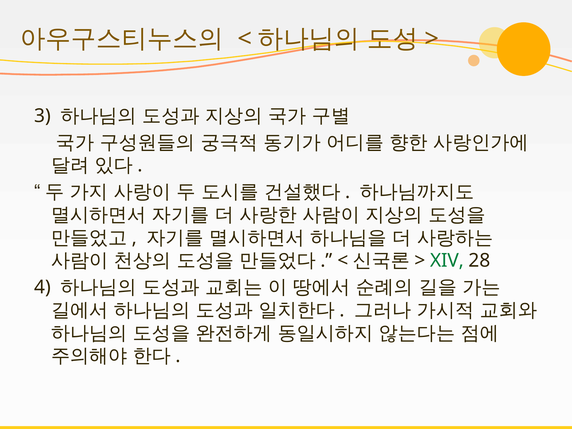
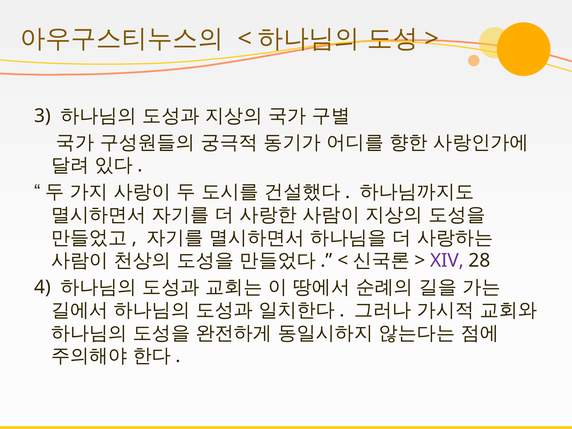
XIV colour: green -> purple
